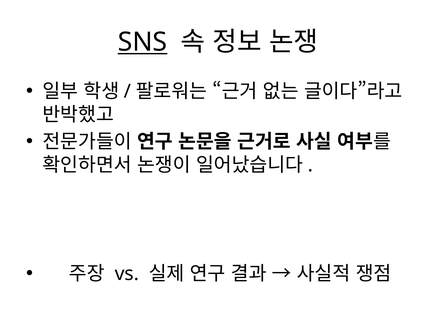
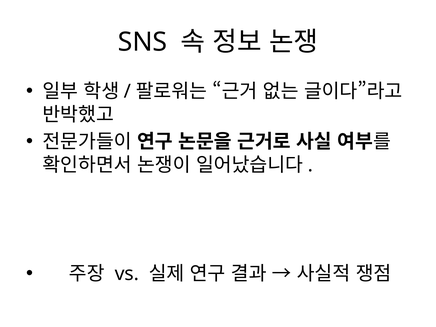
SNS underline: present -> none
